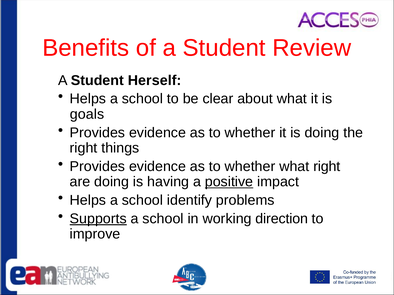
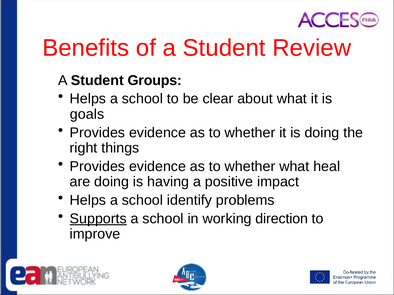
Herself: Herself -> Groups
what right: right -> heal
positive underline: present -> none
